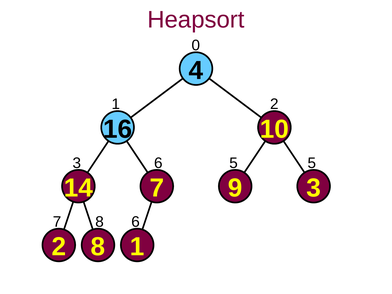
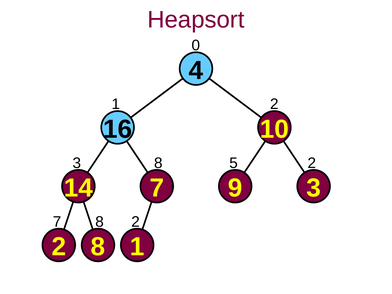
3 6: 6 -> 8
5 5: 5 -> 2
8 6: 6 -> 2
